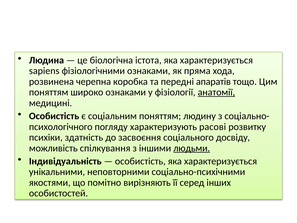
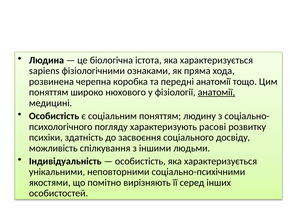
передні апаратів: апаратів -> анатомії
широко ознаками: ознаками -> нюхового
людьми underline: present -> none
